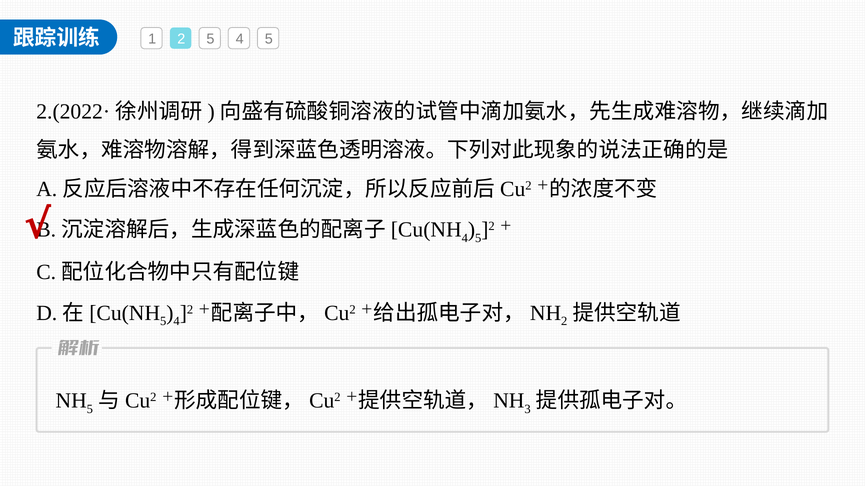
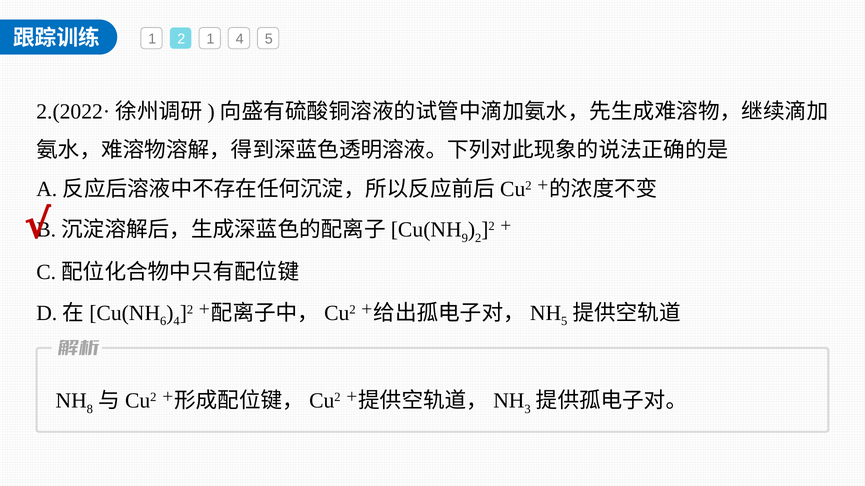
2 5: 5 -> 1
4 at (465, 239): 4 -> 9
5 at (478, 239): 5 -> 2
5 at (163, 322): 5 -> 6
2 at (564, 322): 2 -> 5
5 at (90, 409): 5 -> 8
